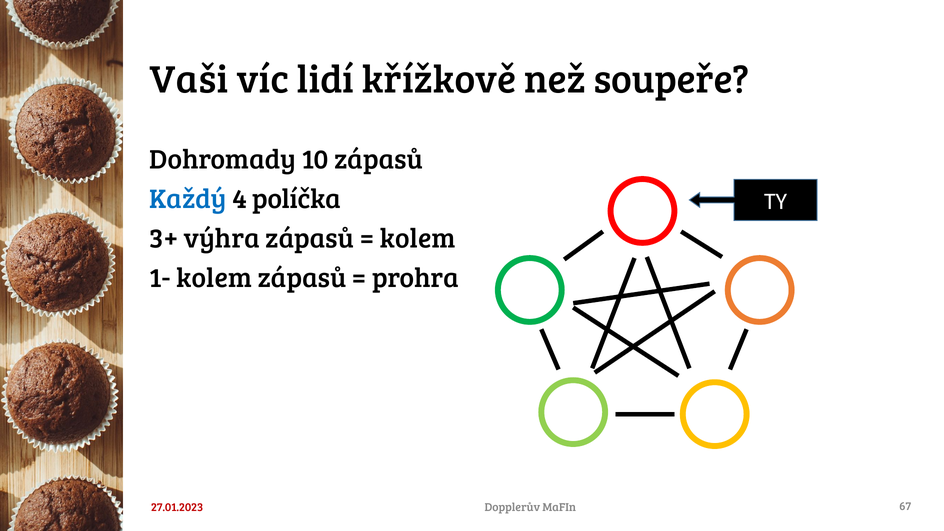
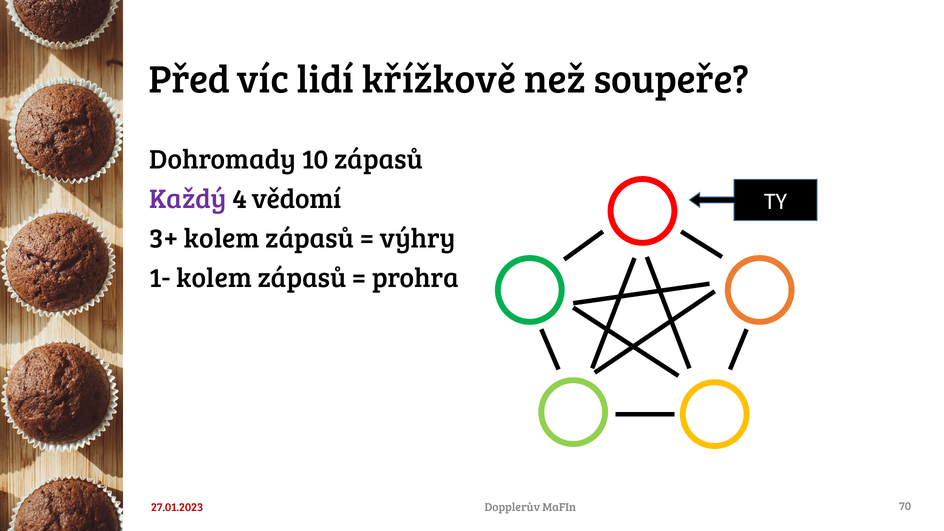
Vaši: Vaši -> Před
Každý colour: blue -> purple
políčka: políčka -> vědomí
3+ výhra: výhra -> kolem
kolem at (418, 239): kolem -> výhry
67: 67 -> 70
